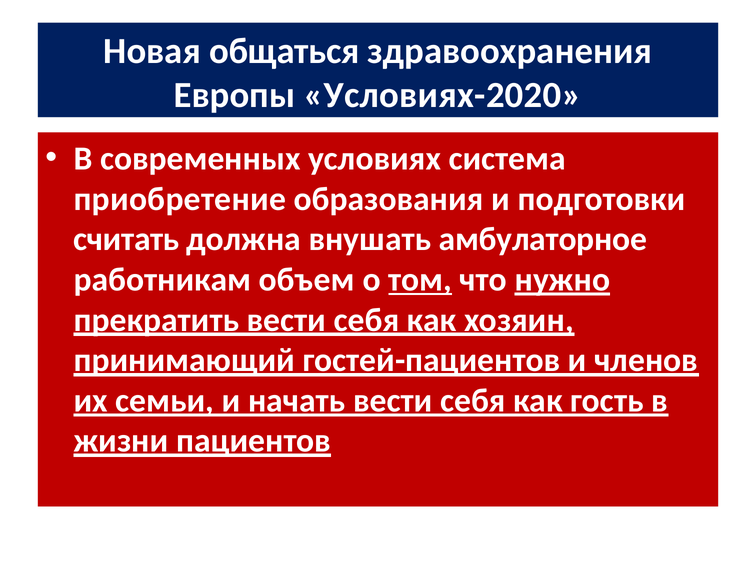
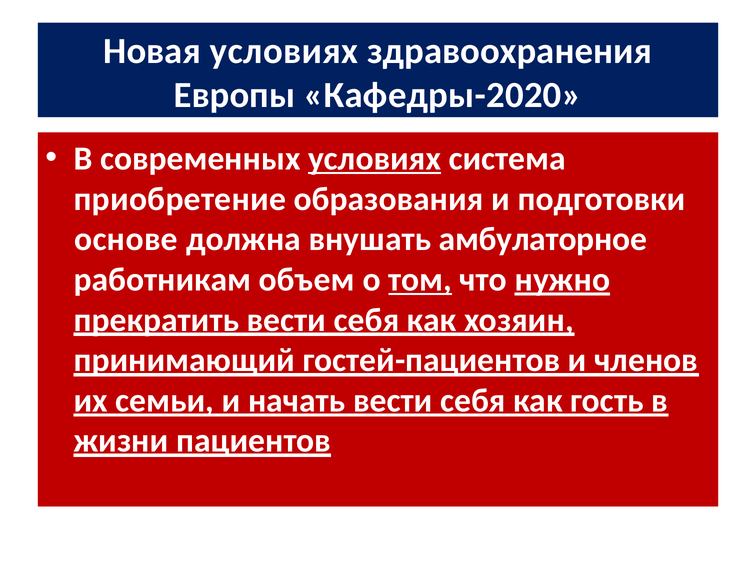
Новая общаться: общаться -> условиях
Условиях-2020: Условиях-2020 -> Кафедры-2020
условиях at (375, 159) underline: none -> present
считать: считать -> основе
